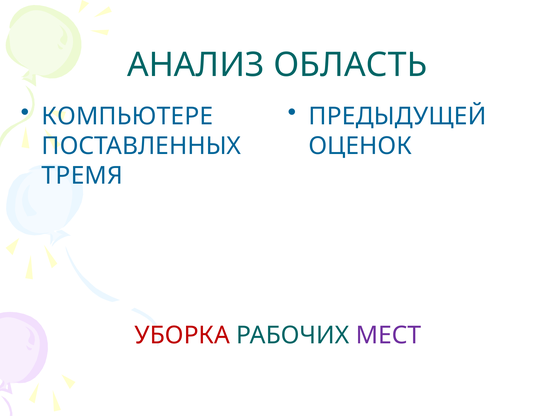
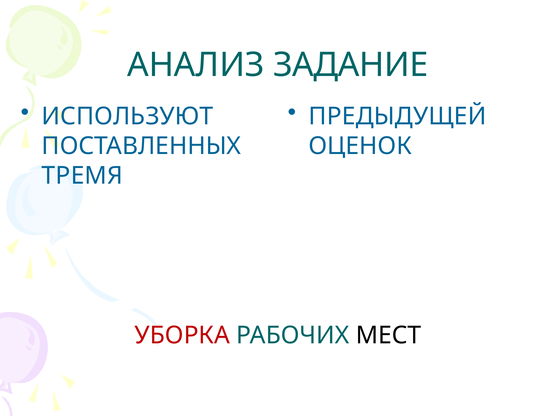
ОБЛАСТЬ: ОБЛАСТЬ -> ЗАДАНИЕ
КОМПЬЮТЕРЕ: КОМПЬЮТЕРЕ -> ИСПОЛЬЗУЮТ
МЕСТ colour: purple -> black
